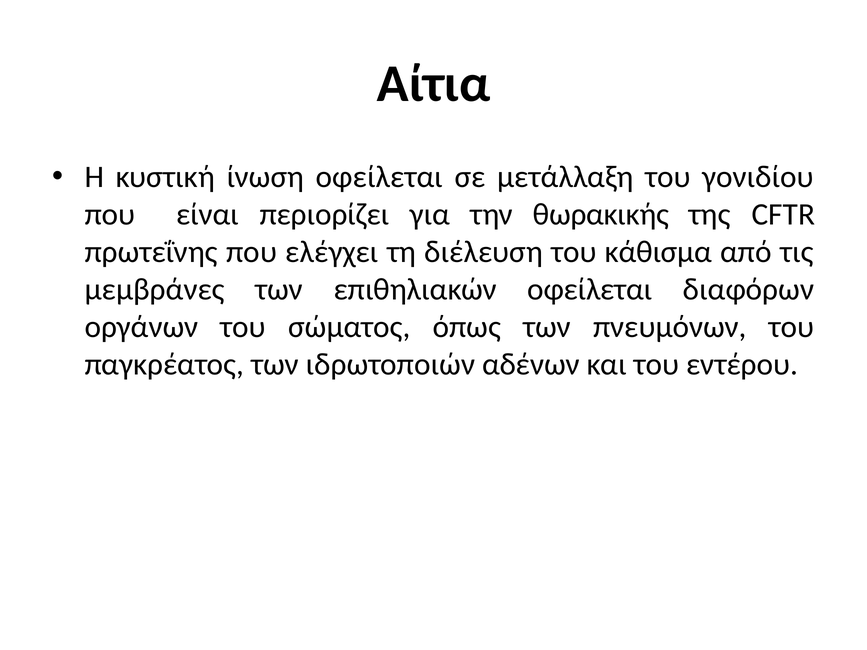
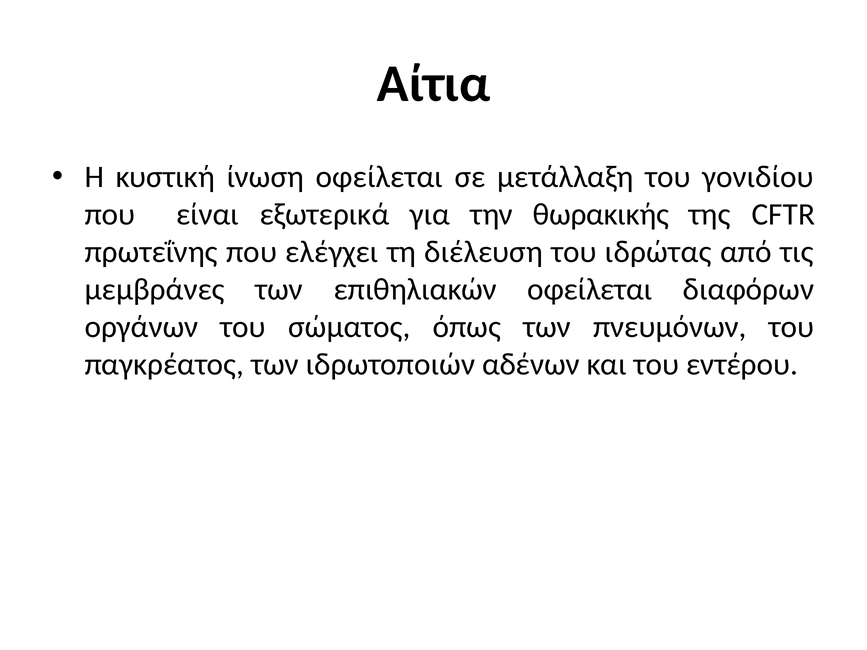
περιορίζει: περιορίζει -> εξωτερικά
κάθισμα: κάθισμα -> ιδρώτας
